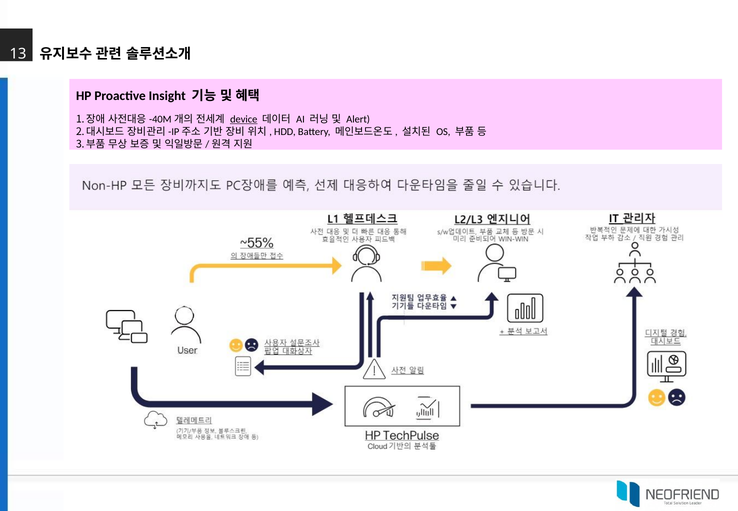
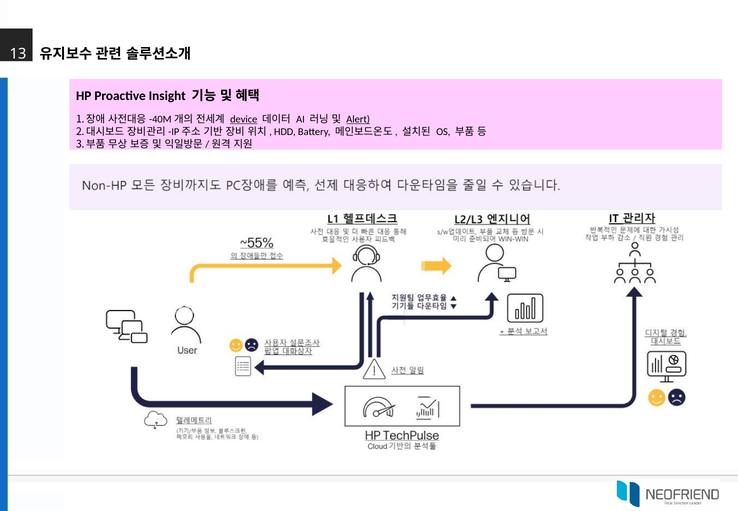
Alert underline: none -> present
